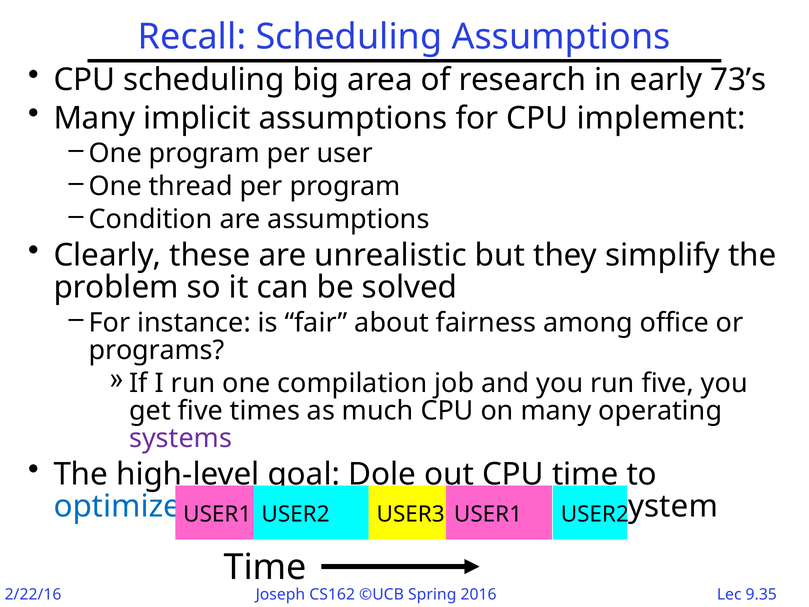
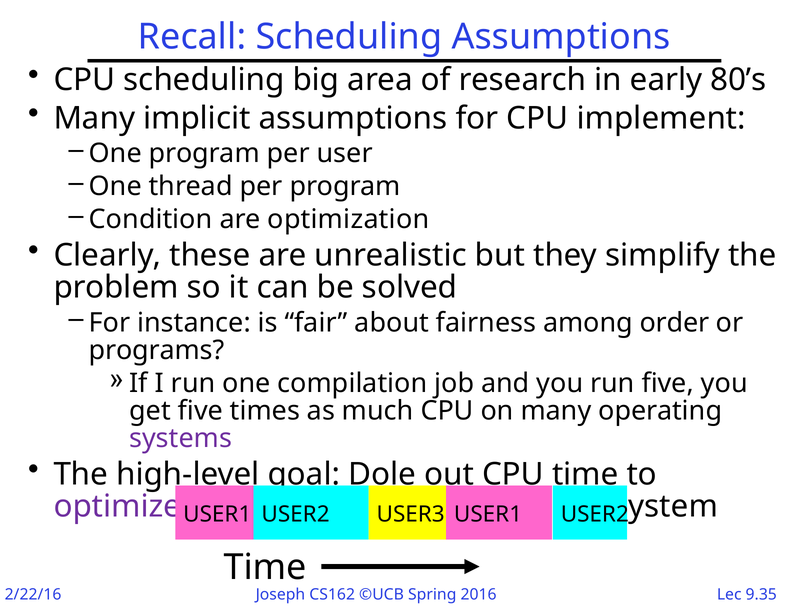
73’s: 73’s -> 80’s
are assumptions: assumptions -> optimization
office: office -> order
optimize colour: blue -> purple
